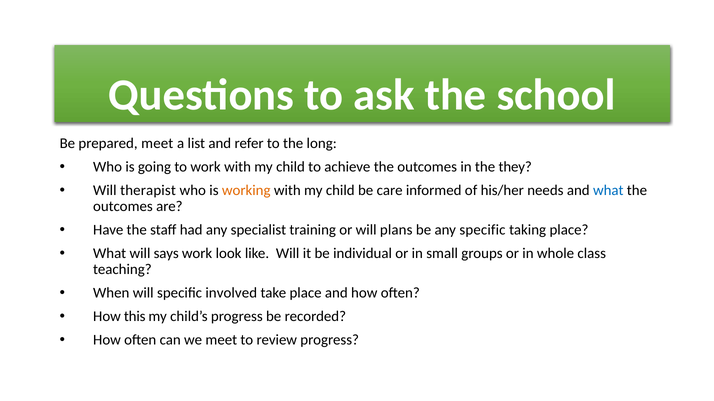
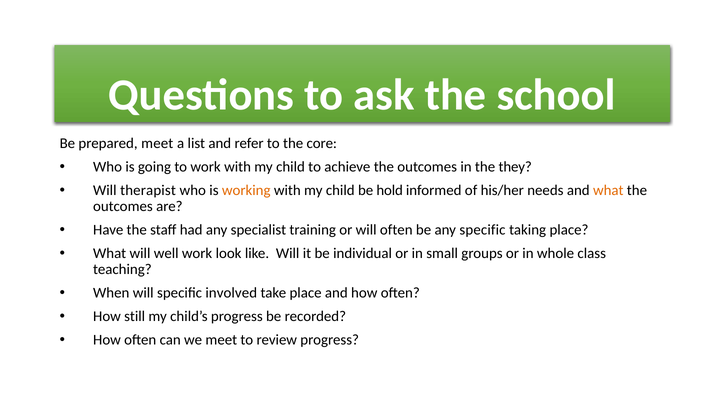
long: long -> core
care: care -> hold
what at (608, 191) colour: blue -> orange
will plans: plans -> often
says: says -> well
this: this -> still
